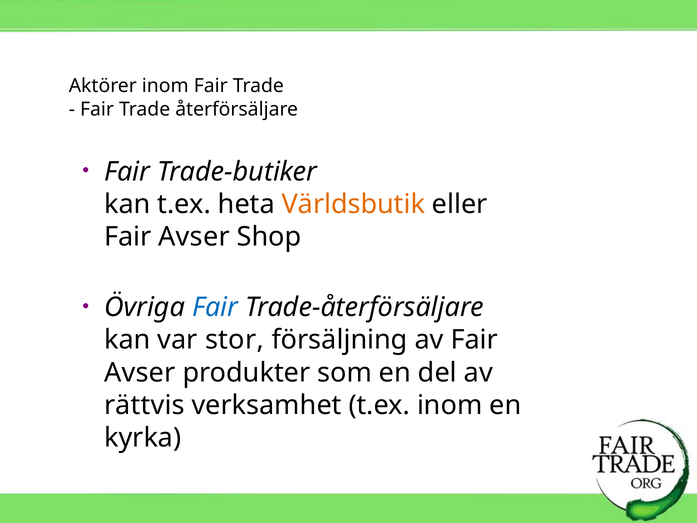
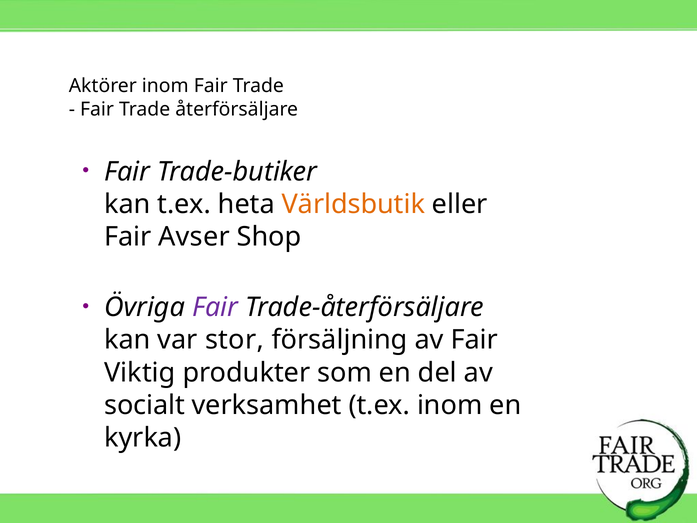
Fair at (215, 307) colour: blue -> purple
Avser at (140, 372): Avser -> Viktig
rättvis: rättvis -> socialt
